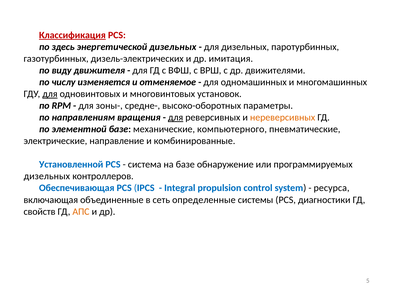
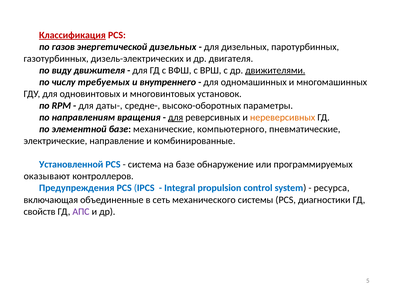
здесь: здесь -> газов
имитация: имитация -> двигателя
движителями underline: none -> present
изменяется: изменяется -> требуемых
отменяемое: отменяемое -> внутреннего
для at (50, 94) underline: present -> none
зоны-: зоны- -> даты-
дизельных at (47, 177): дизельных -> оказывают
Обеспечивающая: Обеспечивающая -> Предупреждения
определенные: определенные -> механического
АПС colour: orange -> purple
